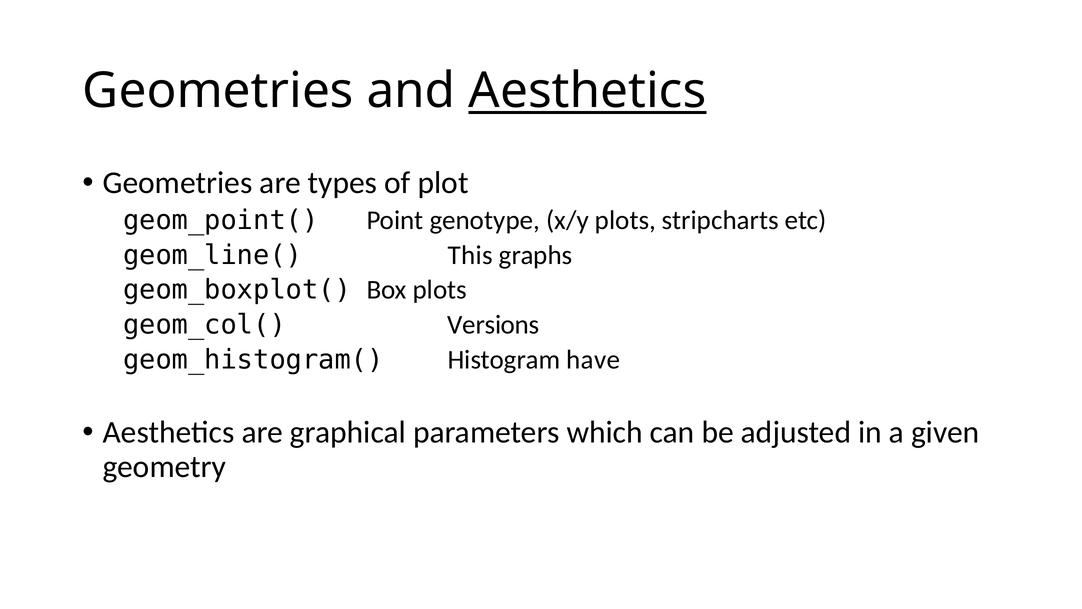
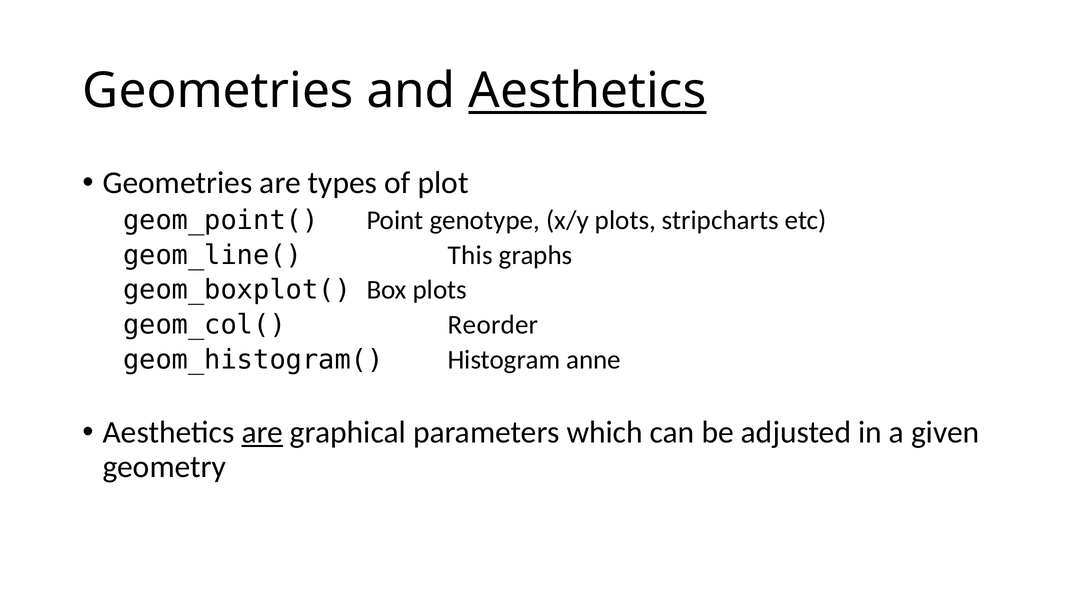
Versions: Versions -> Reorder
have: have -> anne
are at (262, 432) underline: none -> present
